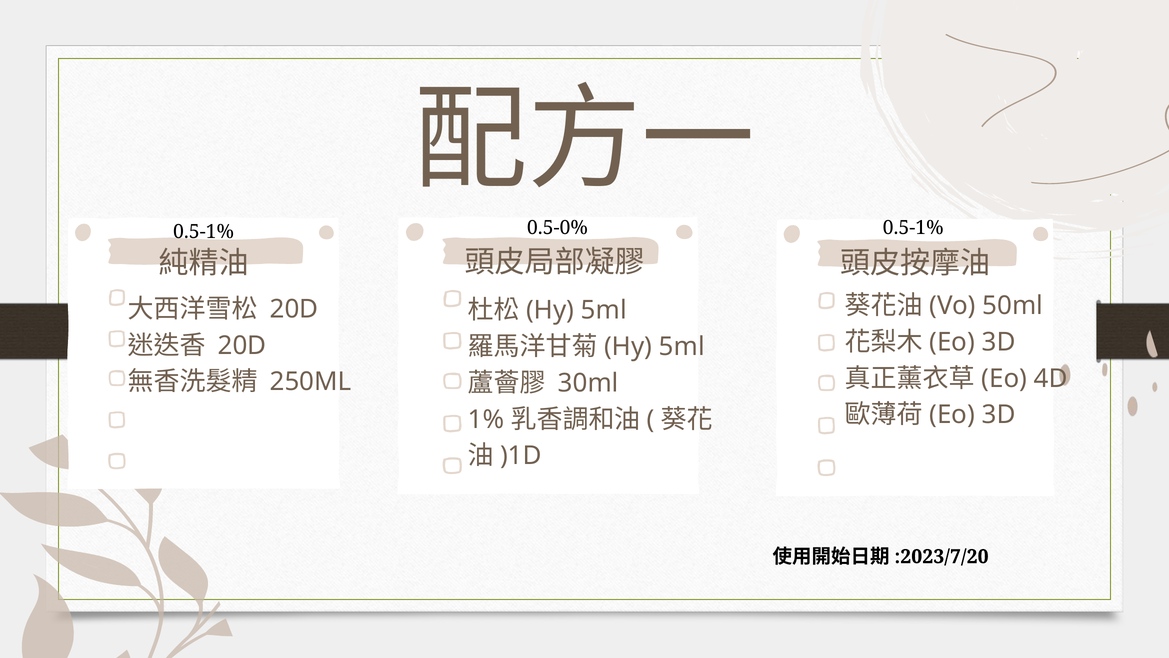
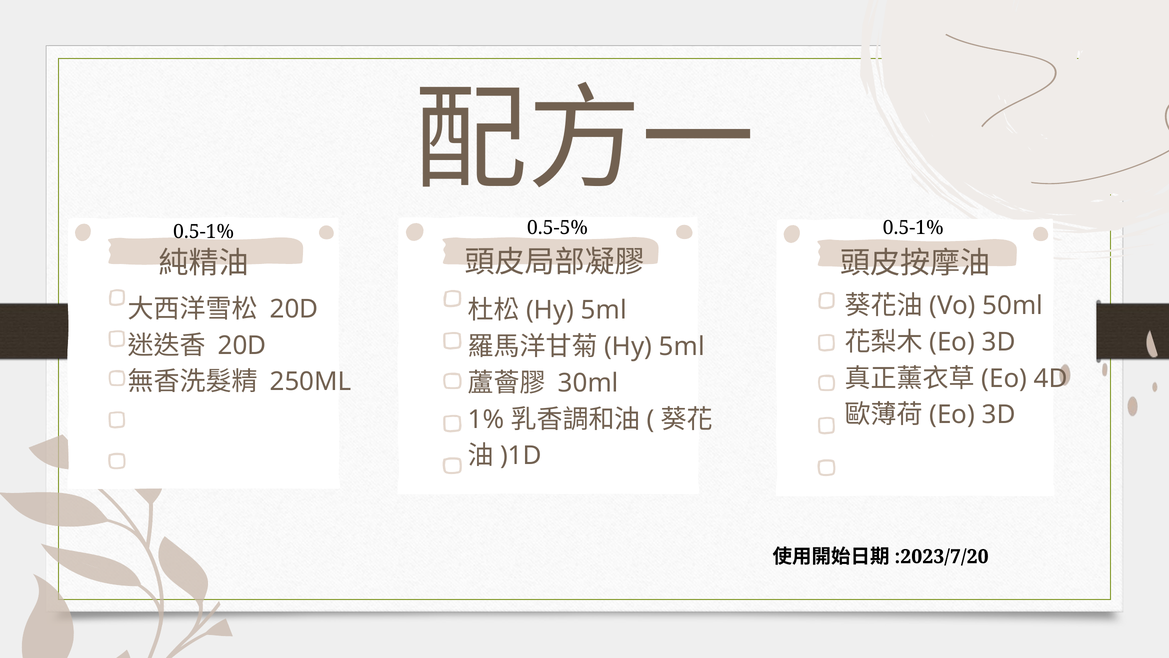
0.5-0%: 0.5-0% -> 0.5-5%
